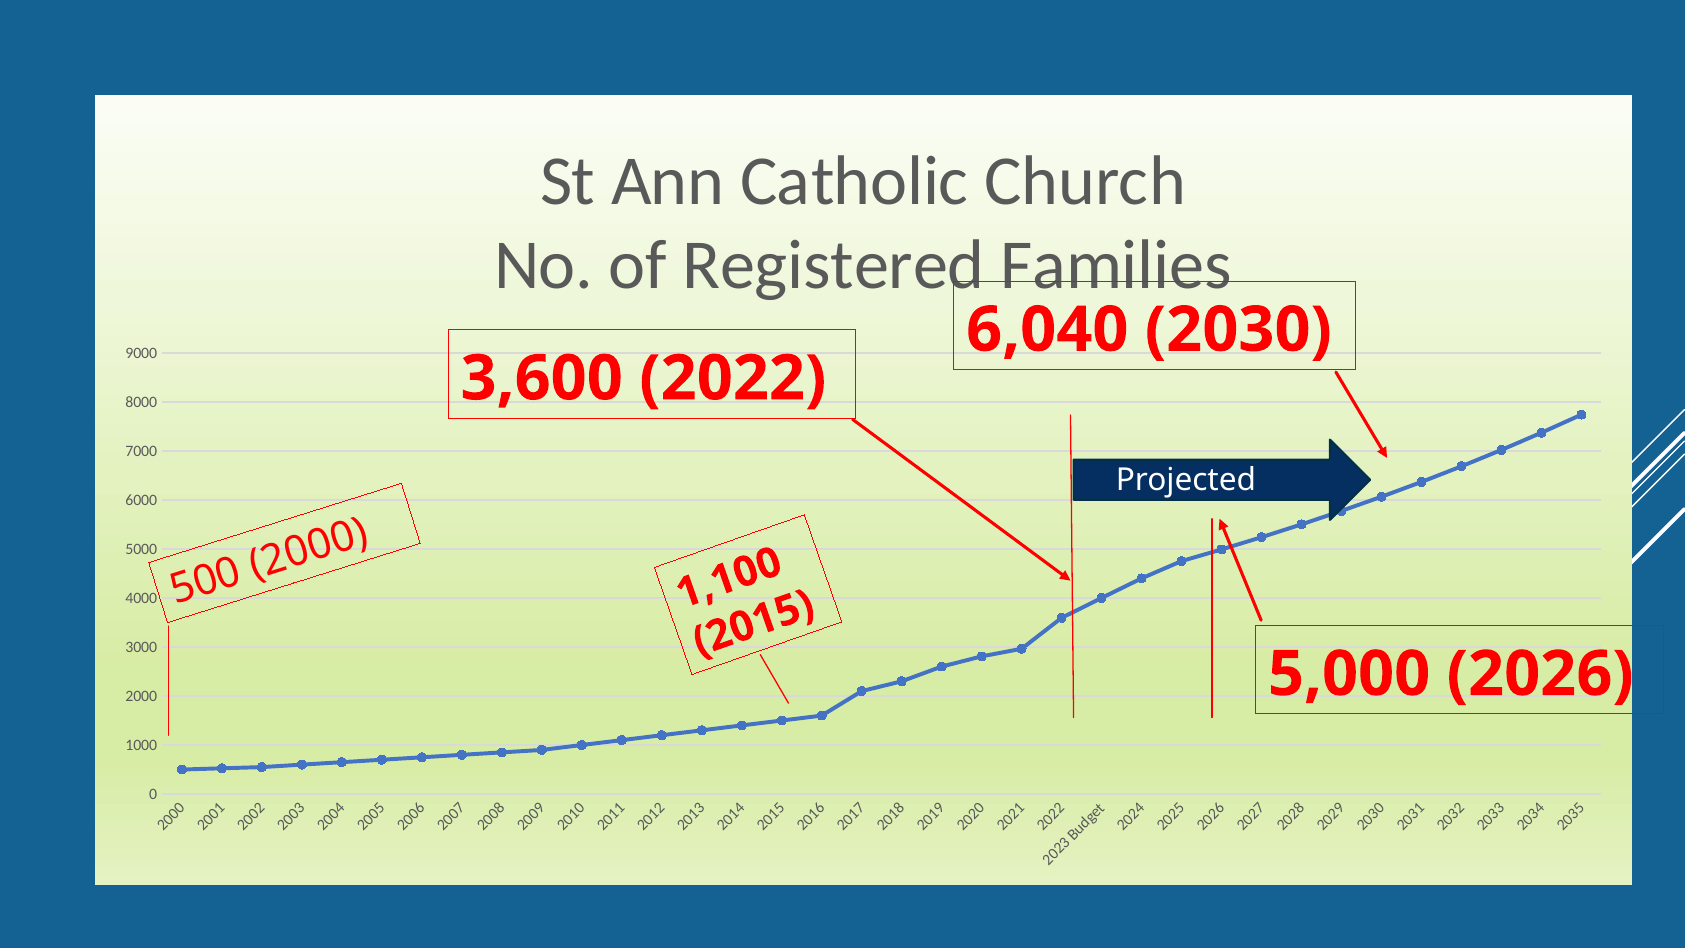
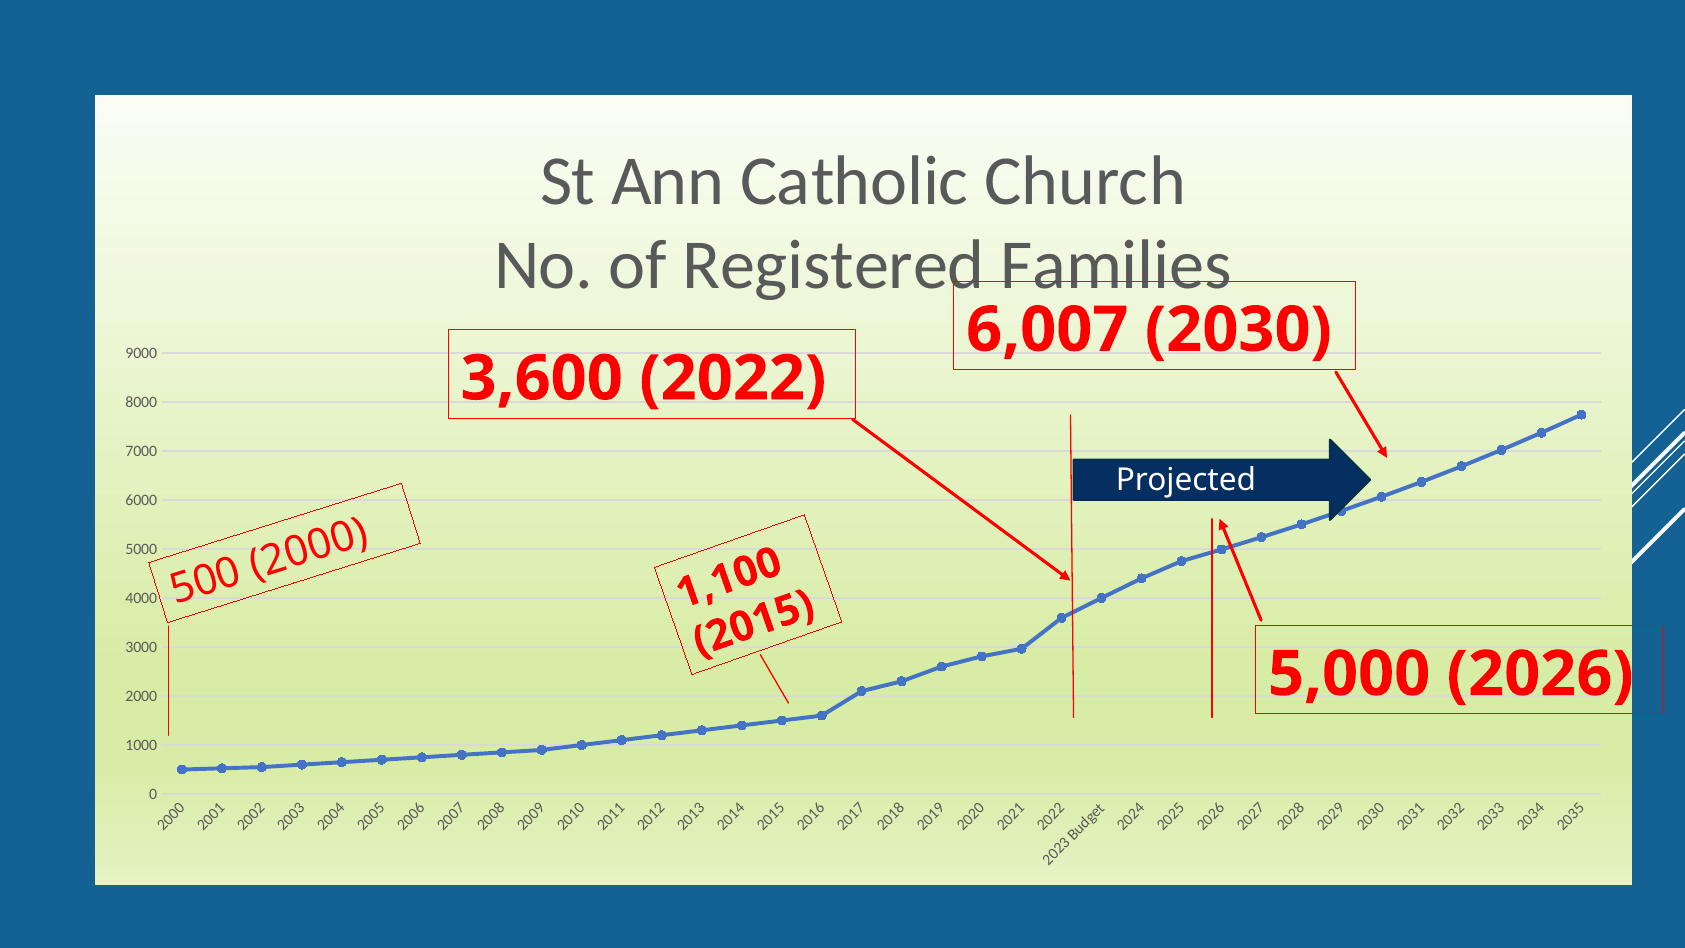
6,040: 6,040 -> 6,007
